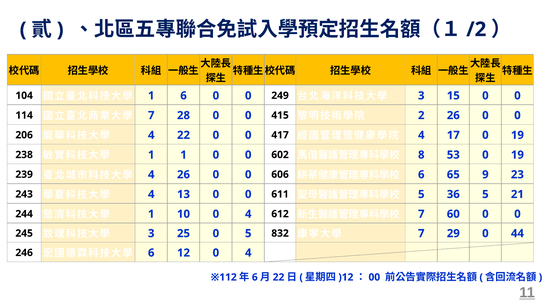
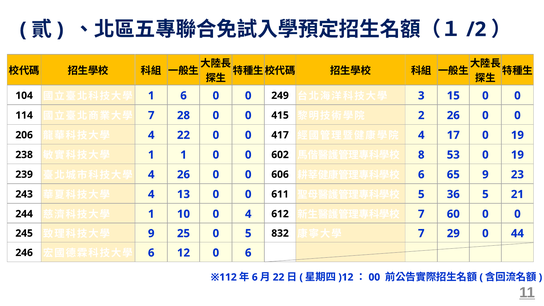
3 at (151, 233): 3 -> 9
12 0 4: 4 -> 6
